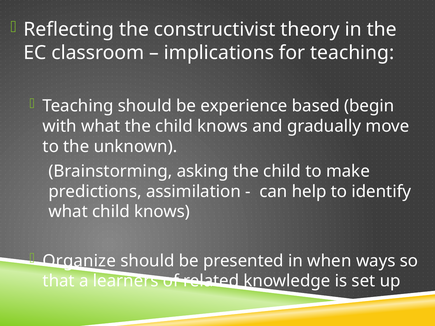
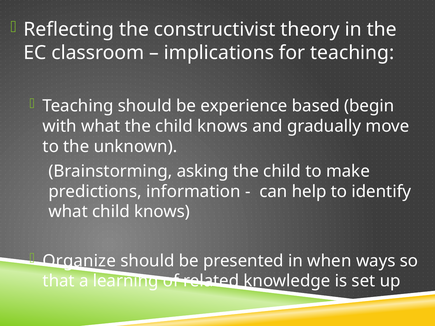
assimilation: assimilation -> information
learners: learners -> learning
